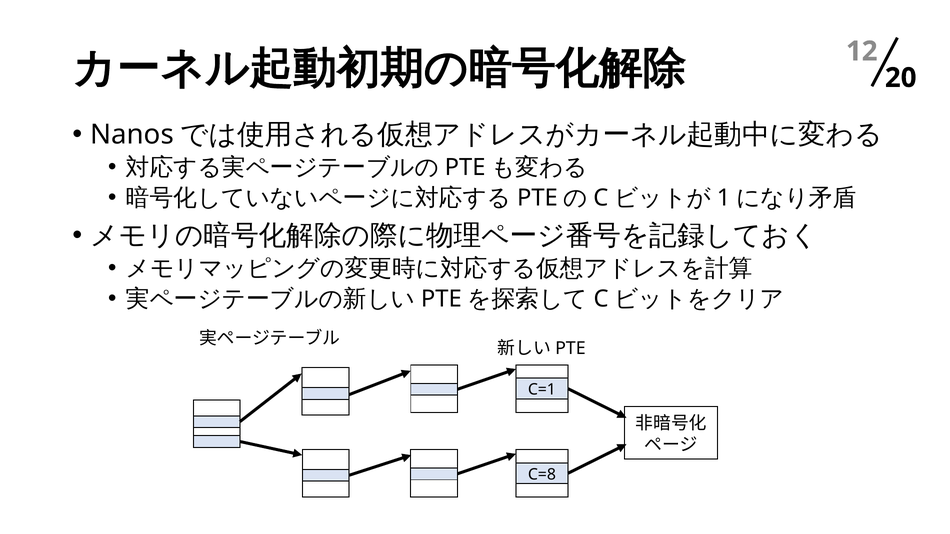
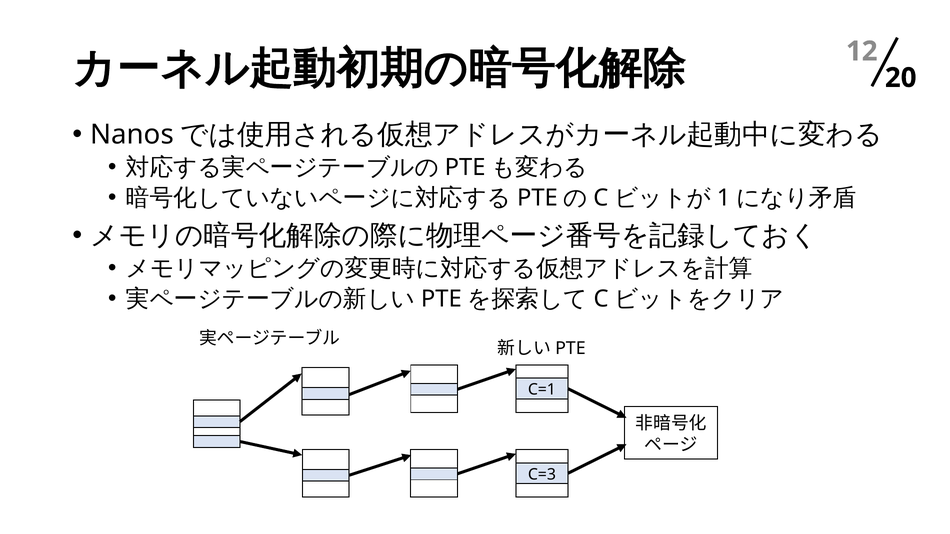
C=8: C=8 -> C=3
